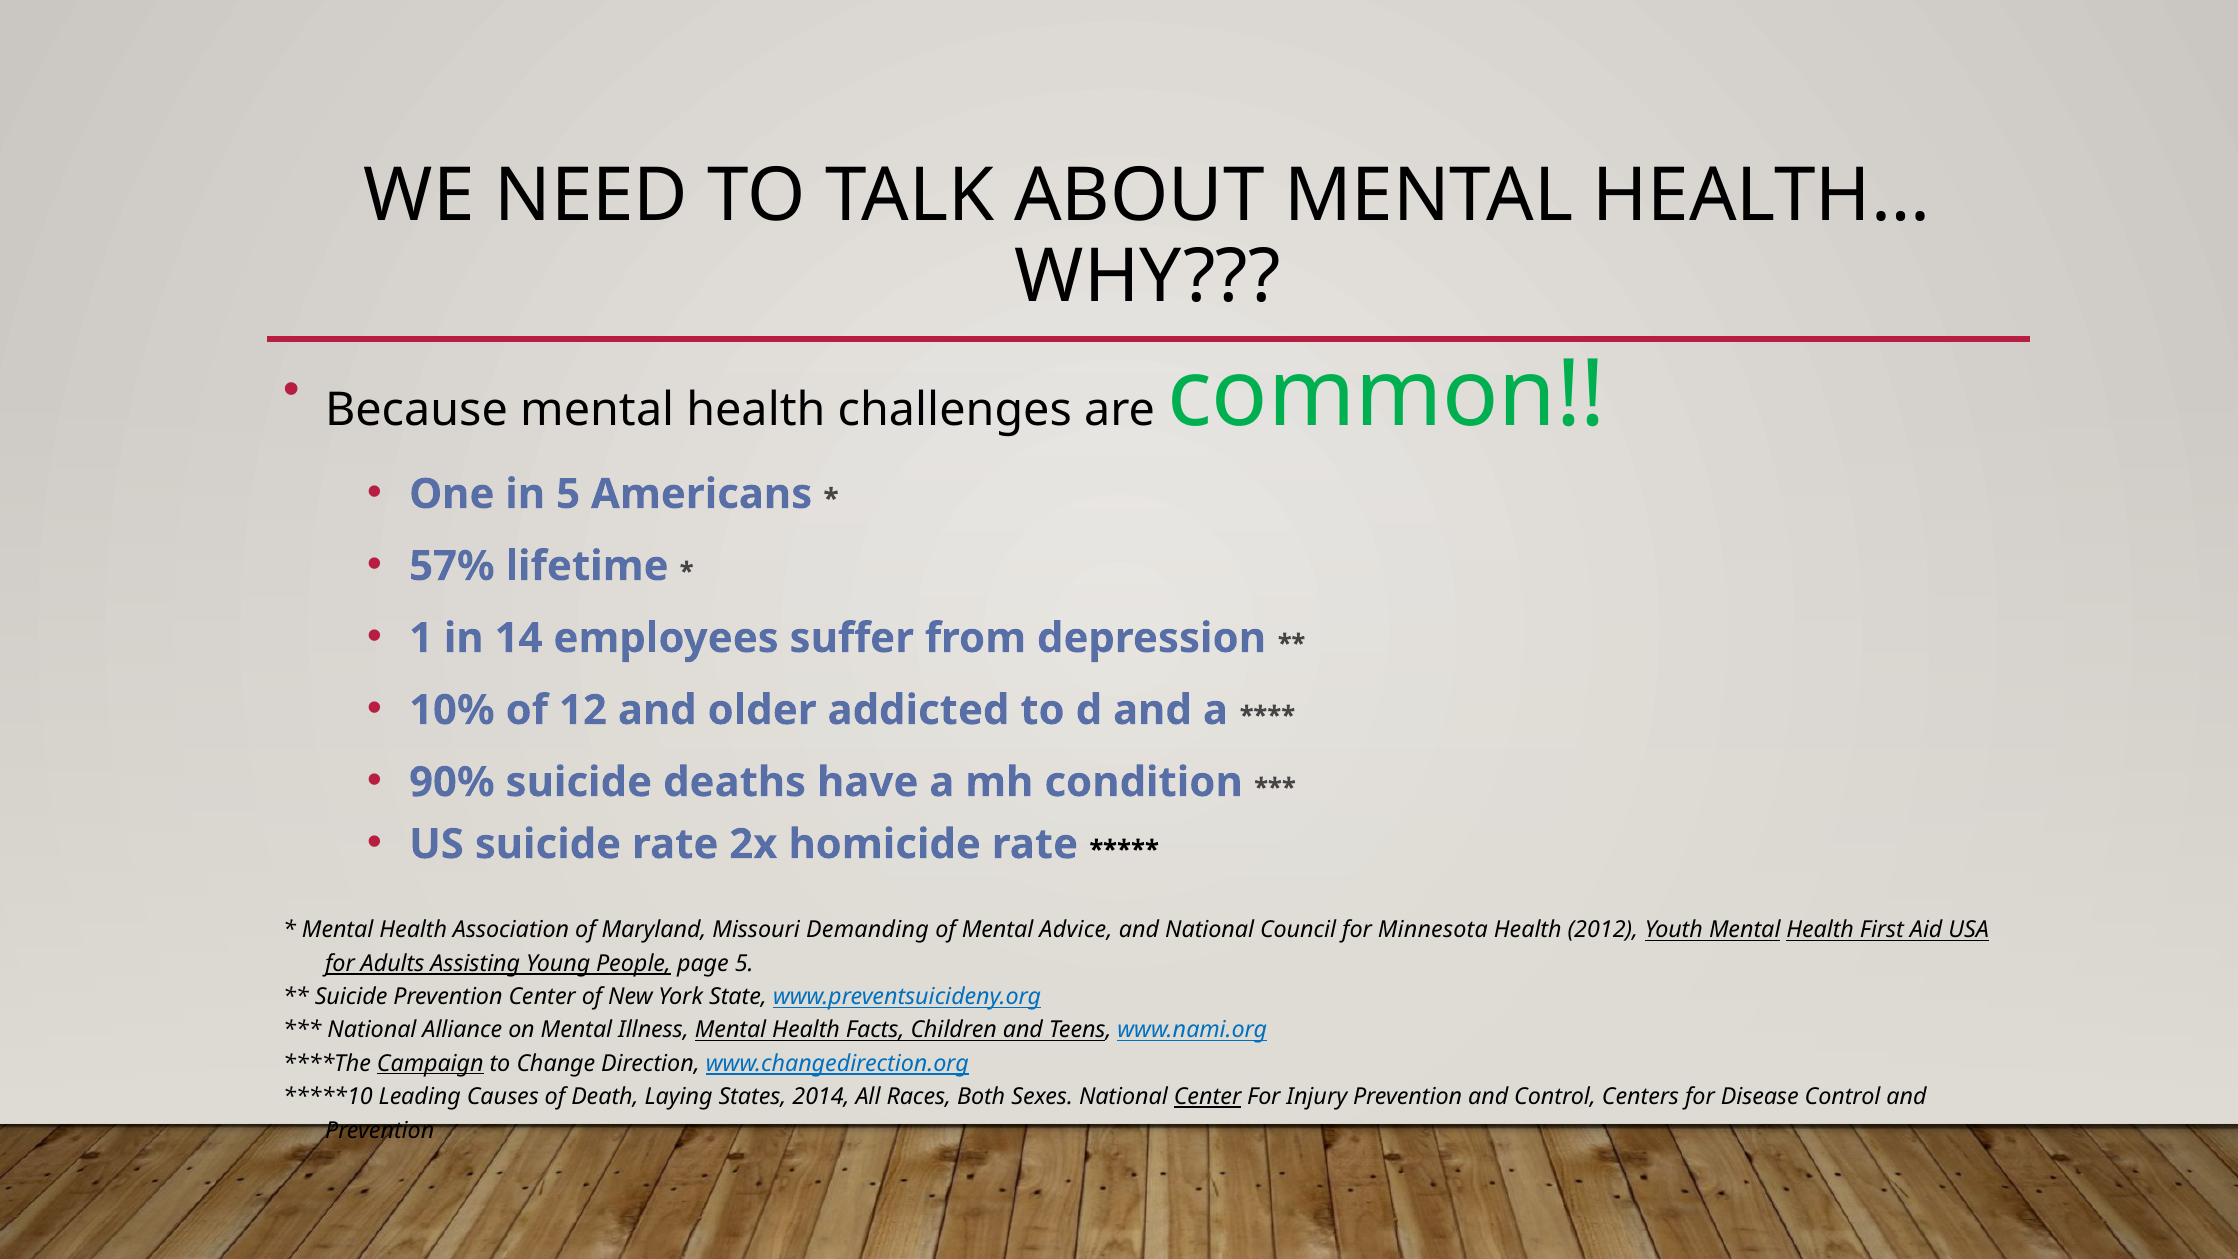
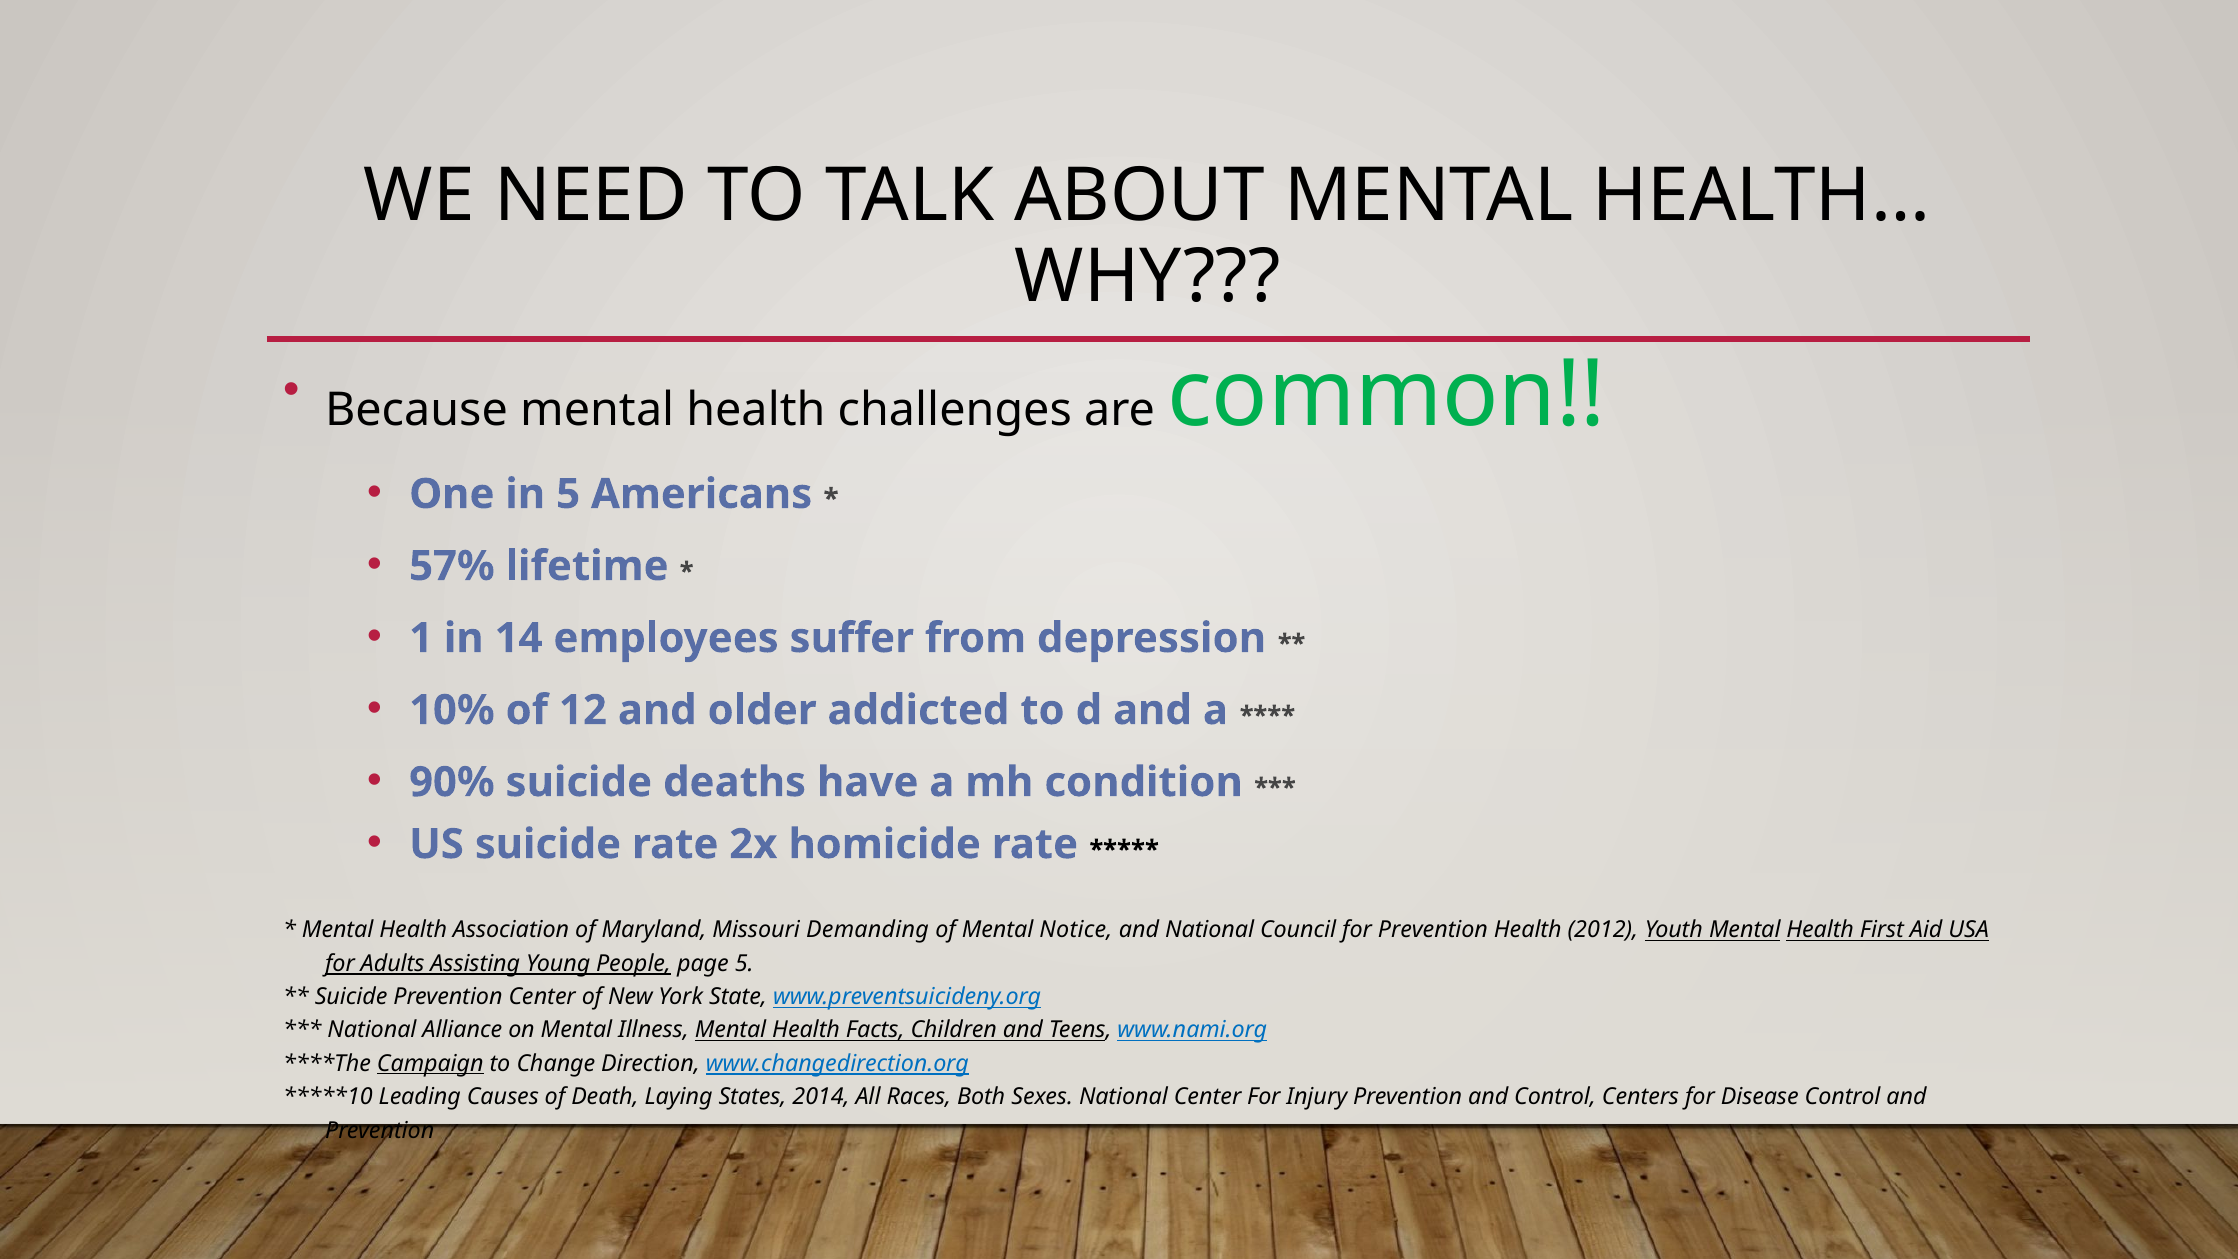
Advice: Advice -> Notice
for Minnesota: Minnesota -> Prevention
Center at (1208, 1097) underline: present -> none
